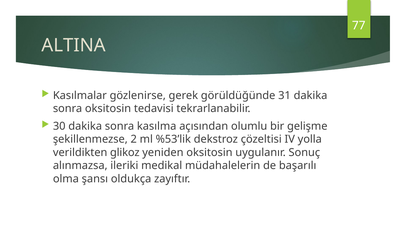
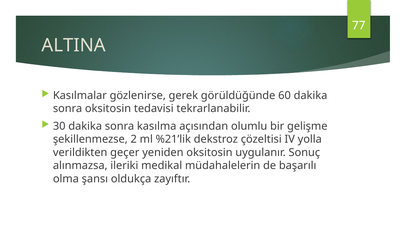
31: 31 -> 60
%53’lik: %53’lik -> %21’lik
glikoz: glikoz -> geçer
